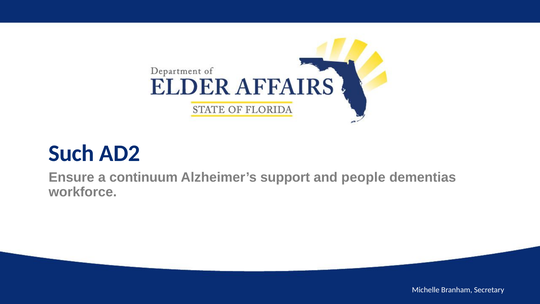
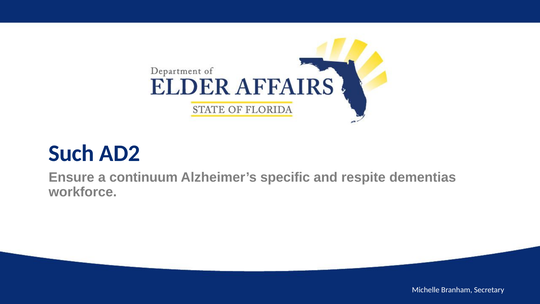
support: support -> specific
people: people -> respite
